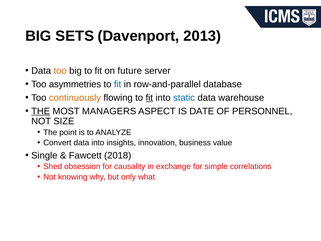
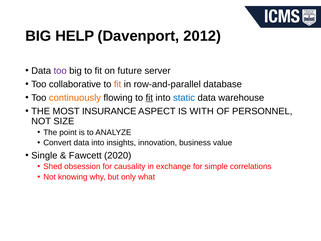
SETS: SETS -> HELP
2013: 2013 -> 2012
too at (60, 71) colour: orange -> purple
asymmetries: asymmetries -> collaborative
fit at (118, 84) colour: blue -> orange
THE at (41, 111) underline: present -> none
MANAGERS: MANAGERS -> INSURANCE
DATE: DATE -> WITH
2018: 2018 -> 2020
